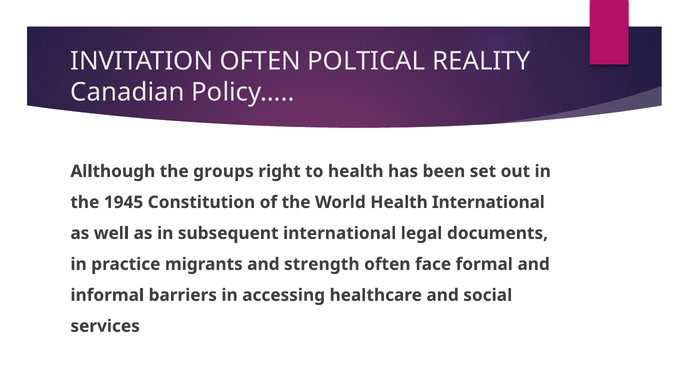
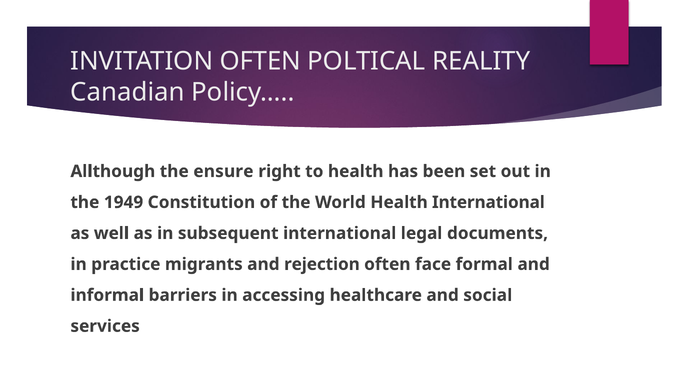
groups: groups -> ensure
1945: 1945 -> 1949
strength: strength -> rejection
